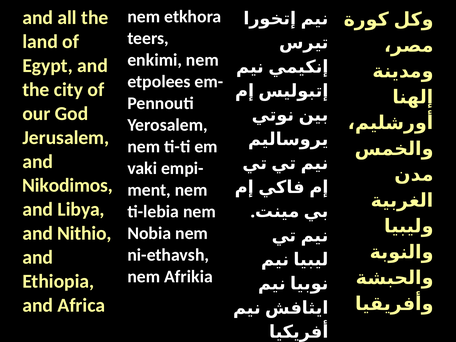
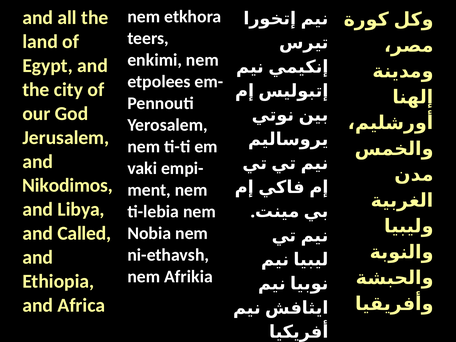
Nithio: Nithio -> Called
